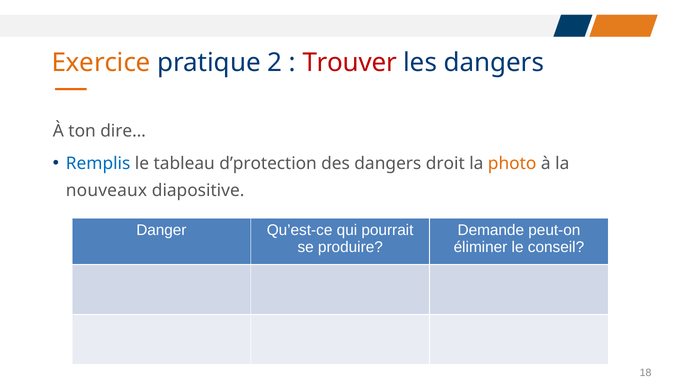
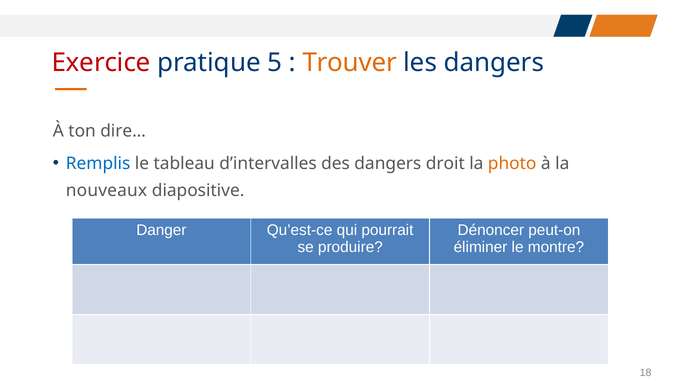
Exercice colour: orange -> red
2: 2 -> 5
Trouver colour: red -> orange
d’protection: d’protection -> d’intervalles
Demande: Demande -> Dénoncer
conseil: conseil -> montre
